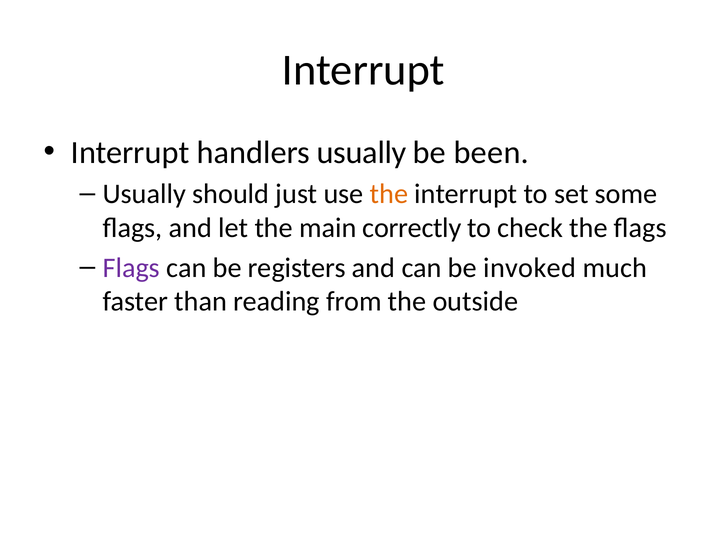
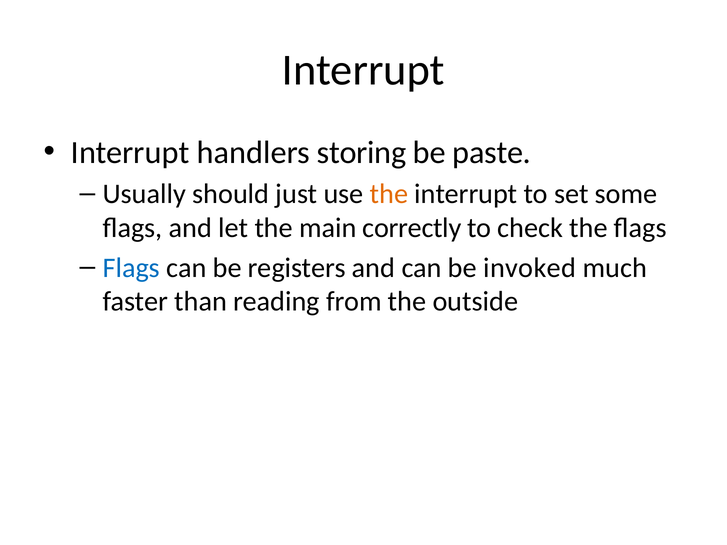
handlers usually: usually -> storing
been: been -> paste
Flags at (131, 268) colour: purple -> blue
